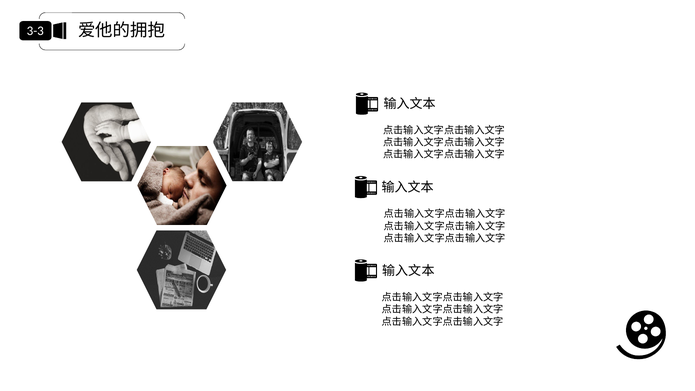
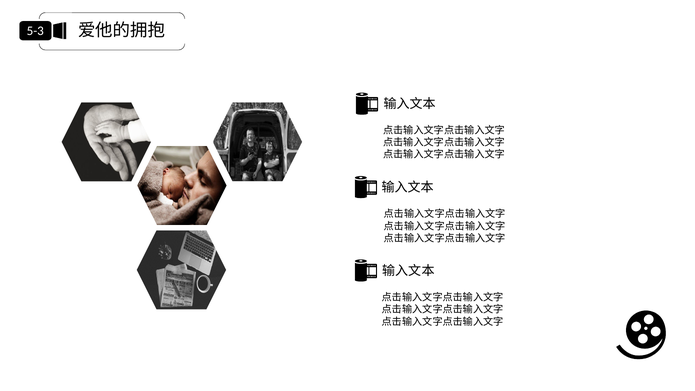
3-3: 3-3 -> 5-3
